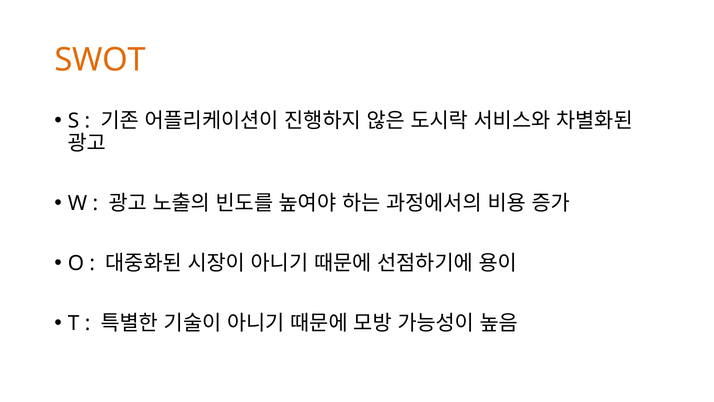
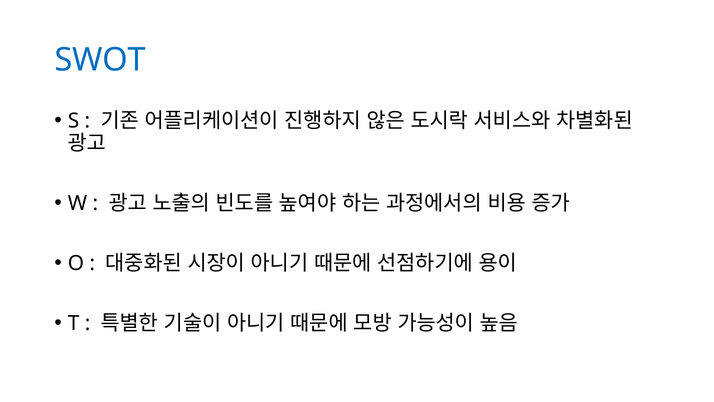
SWOT colour: orange -> blue
